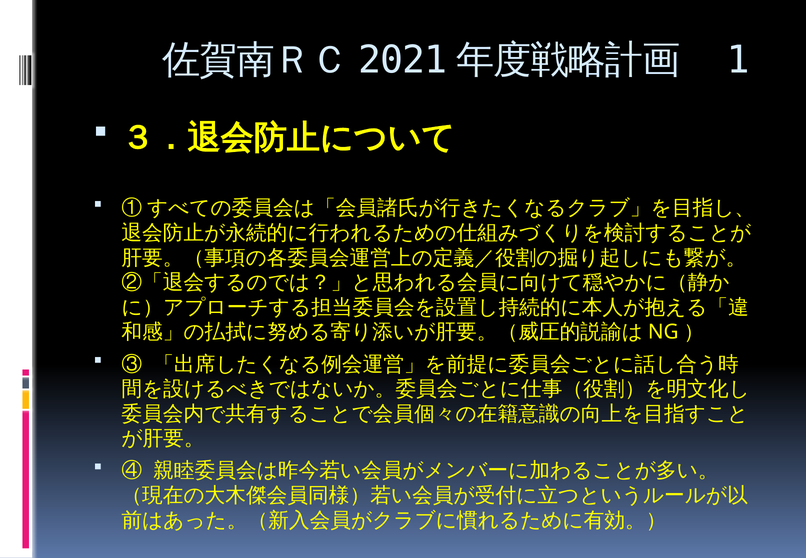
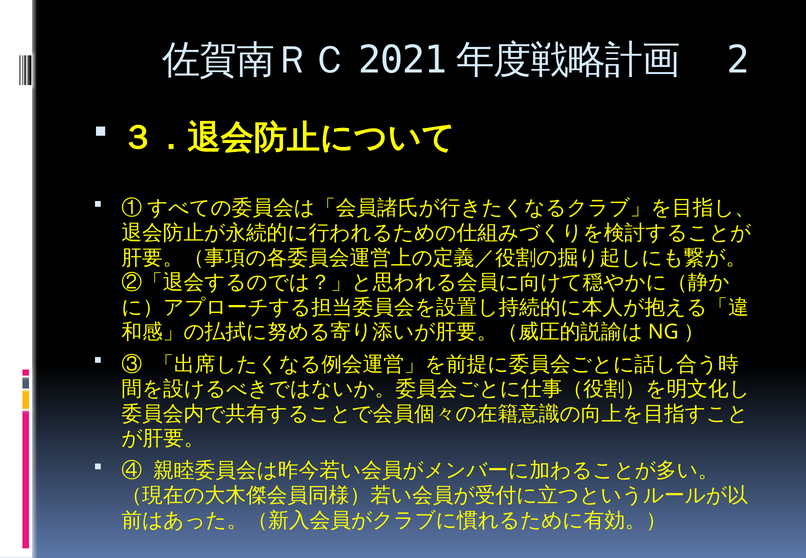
1: 1 -> 2
